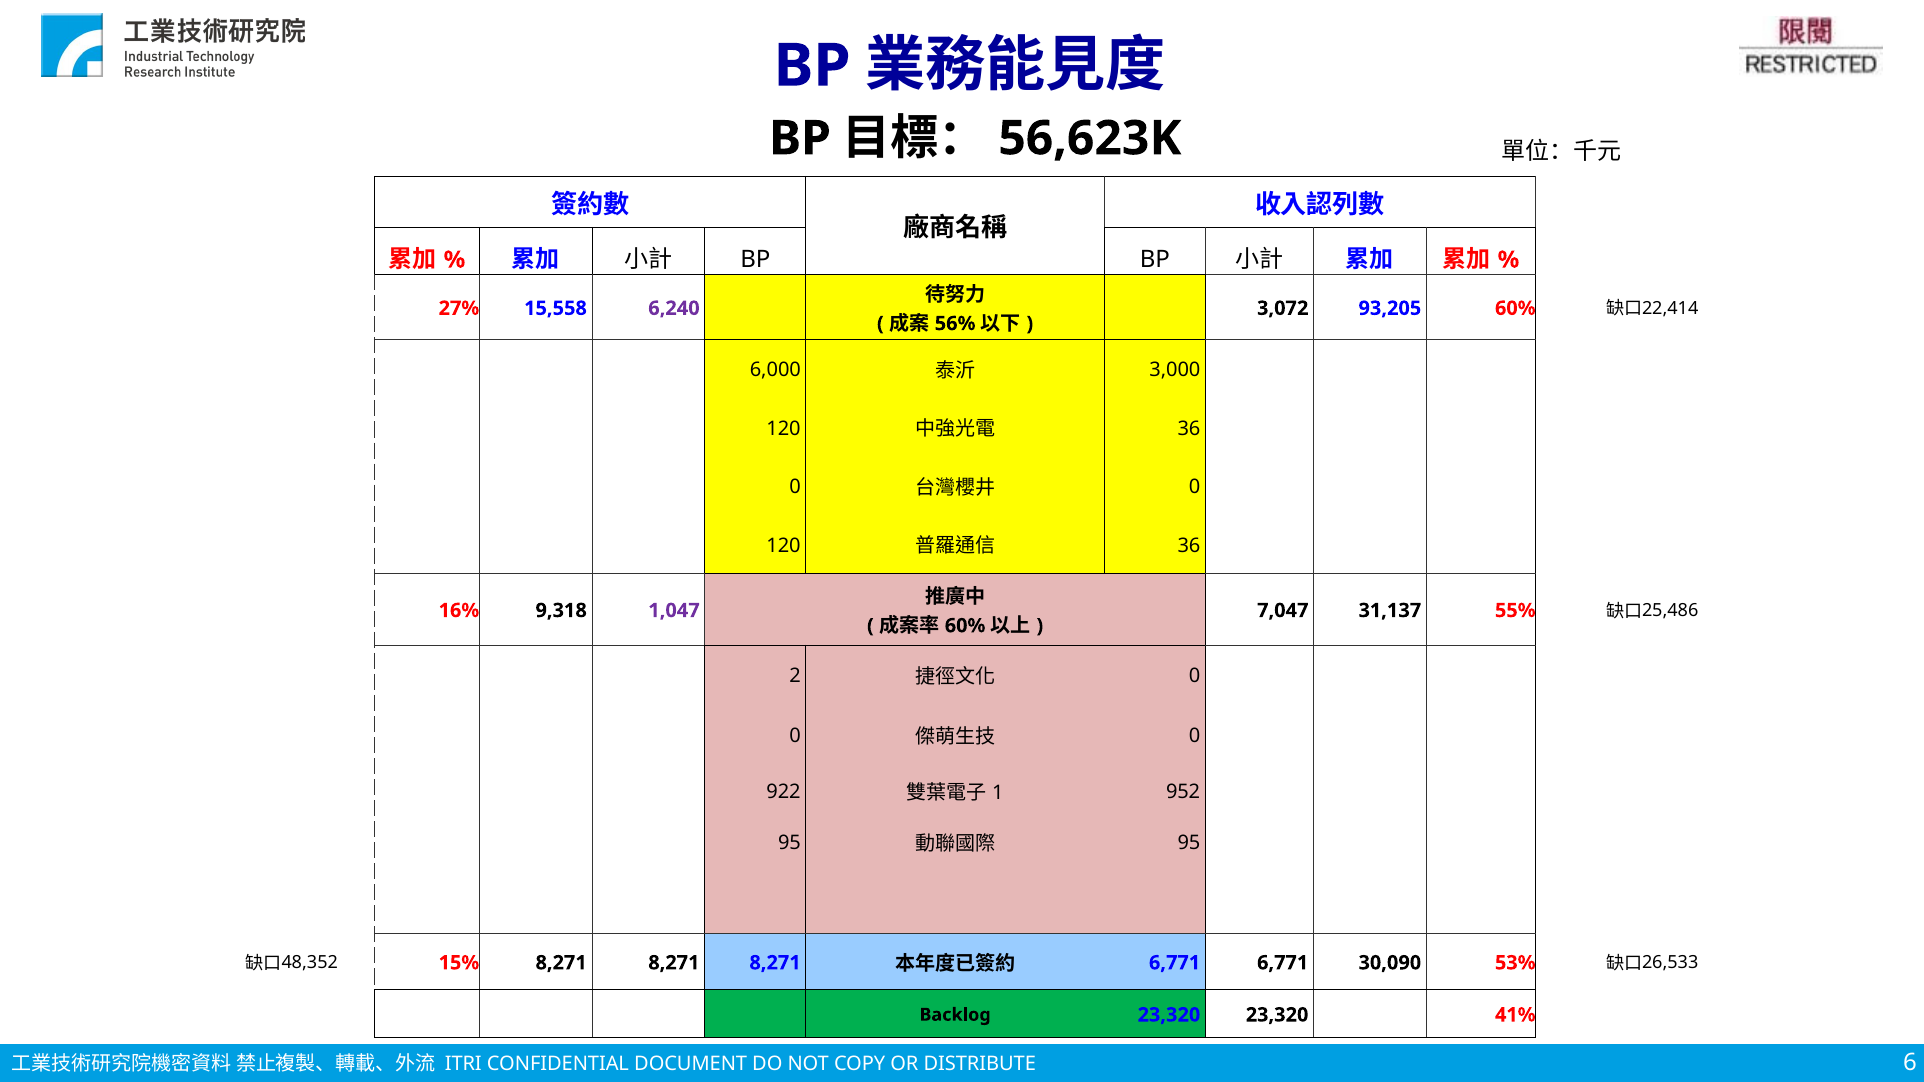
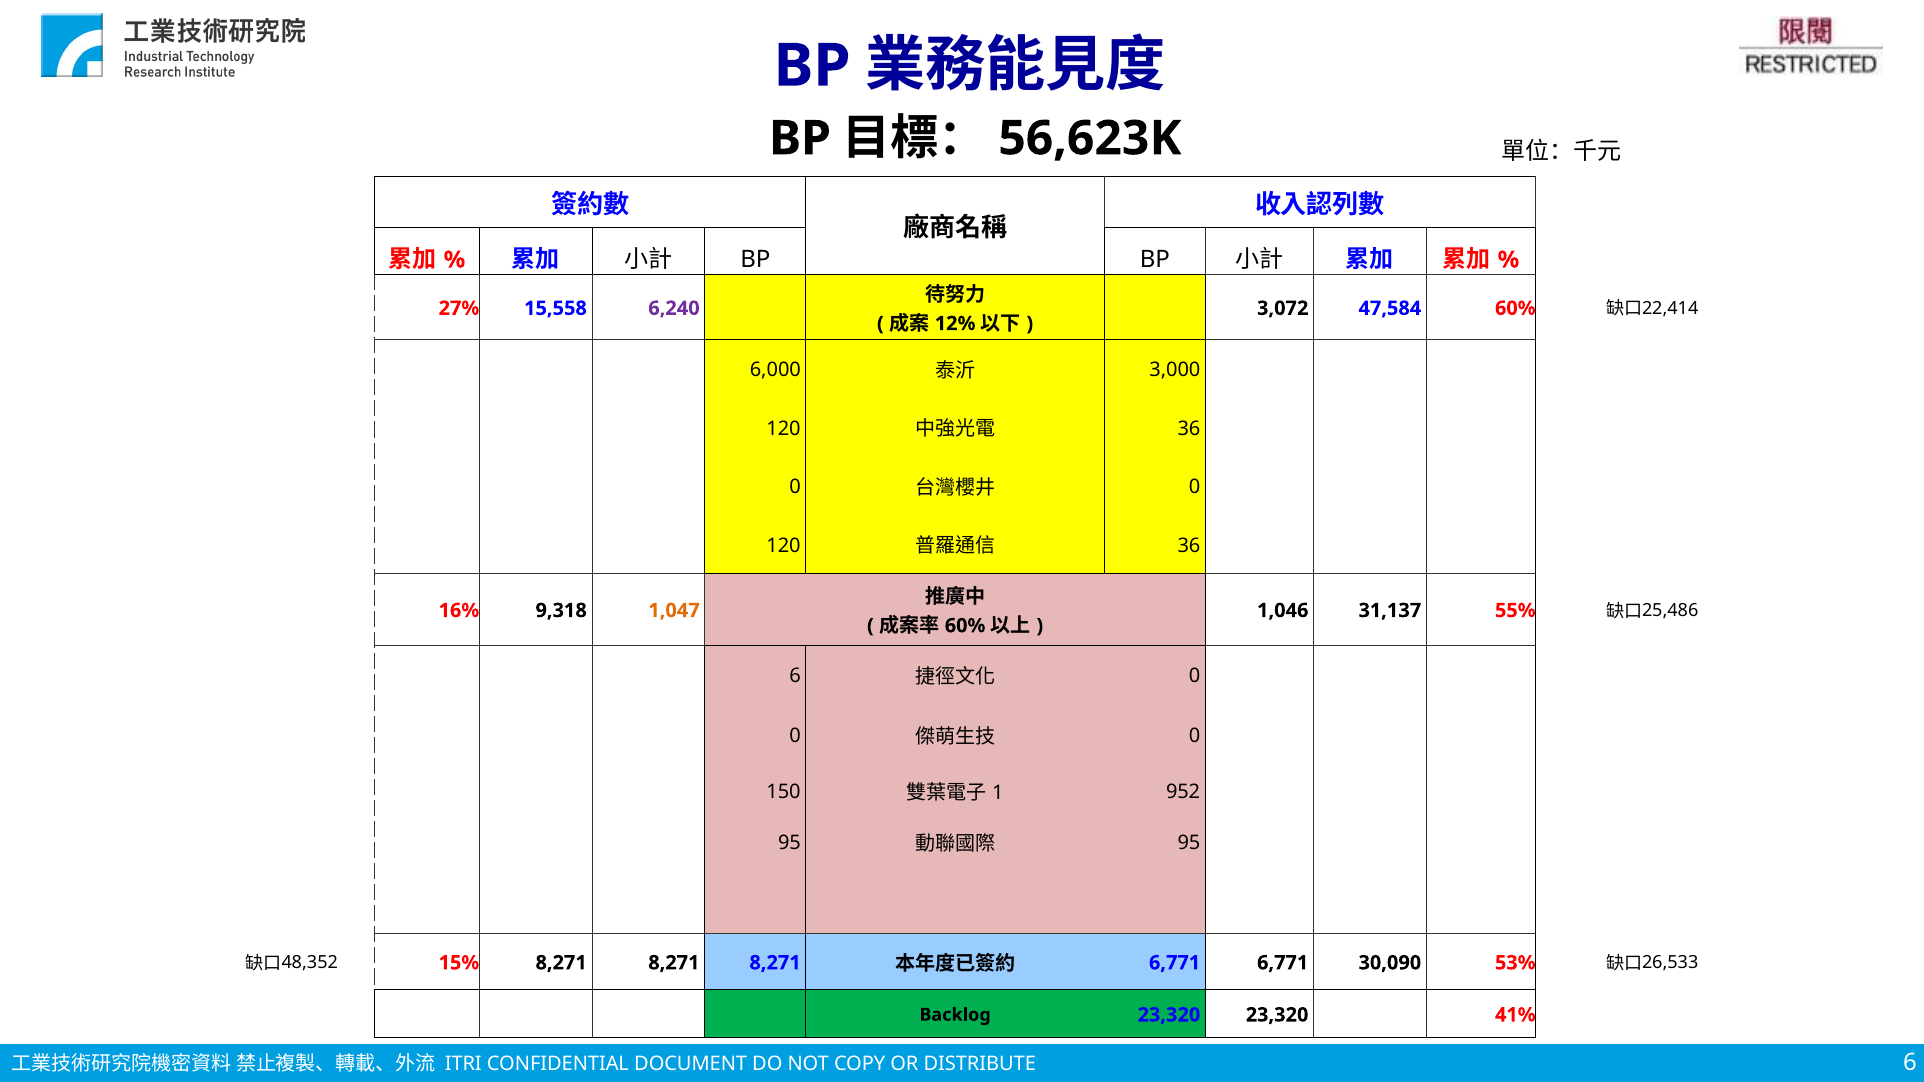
93,205: 93,205 -> 47,584
56%: 56% -> 12%
1,047 colour: purple -> orange
7,047: 7,047 -> 1,046
0 2: 2 -> 6
922: 922 -> 150
